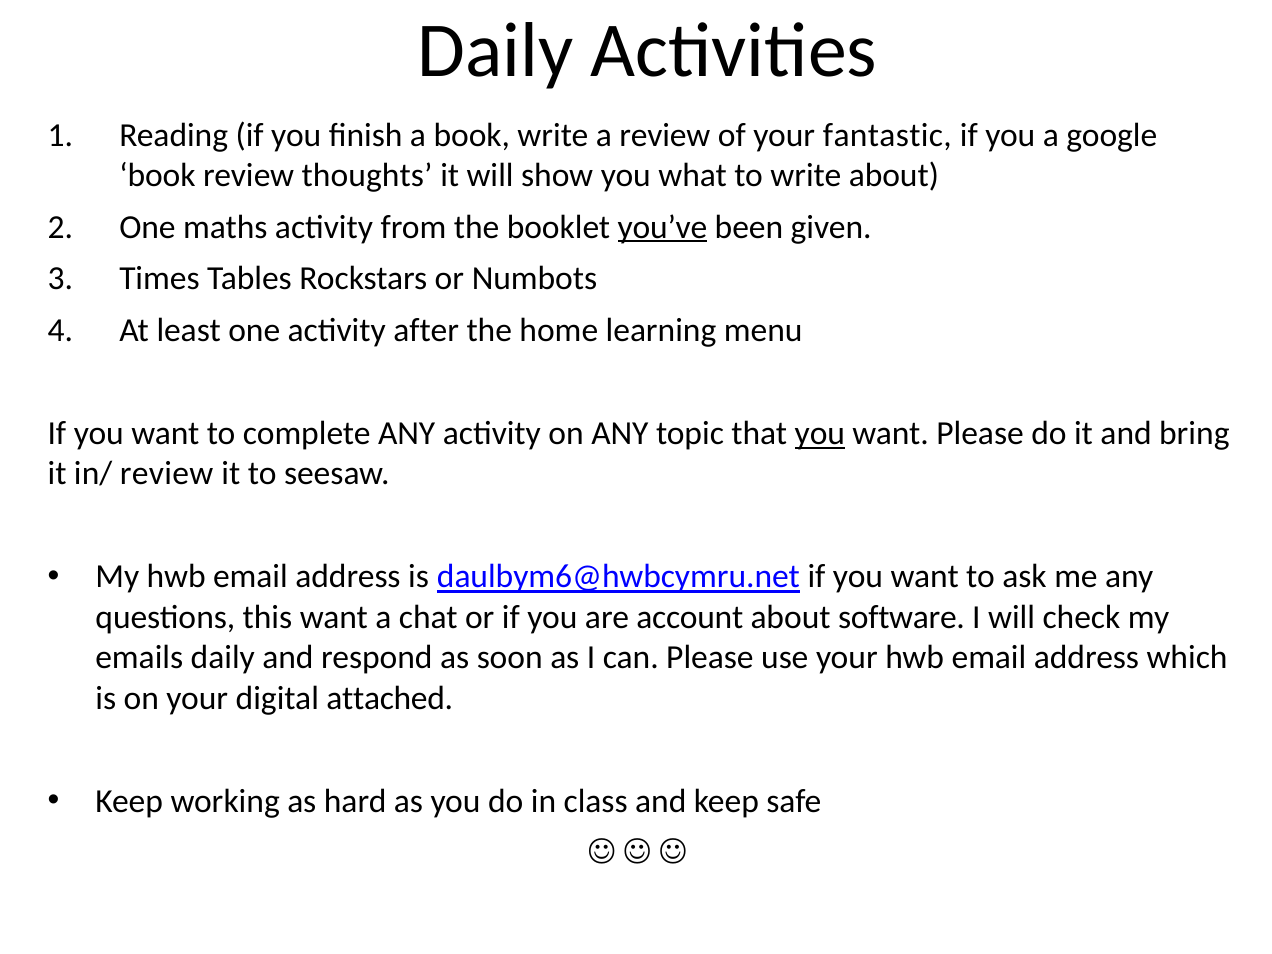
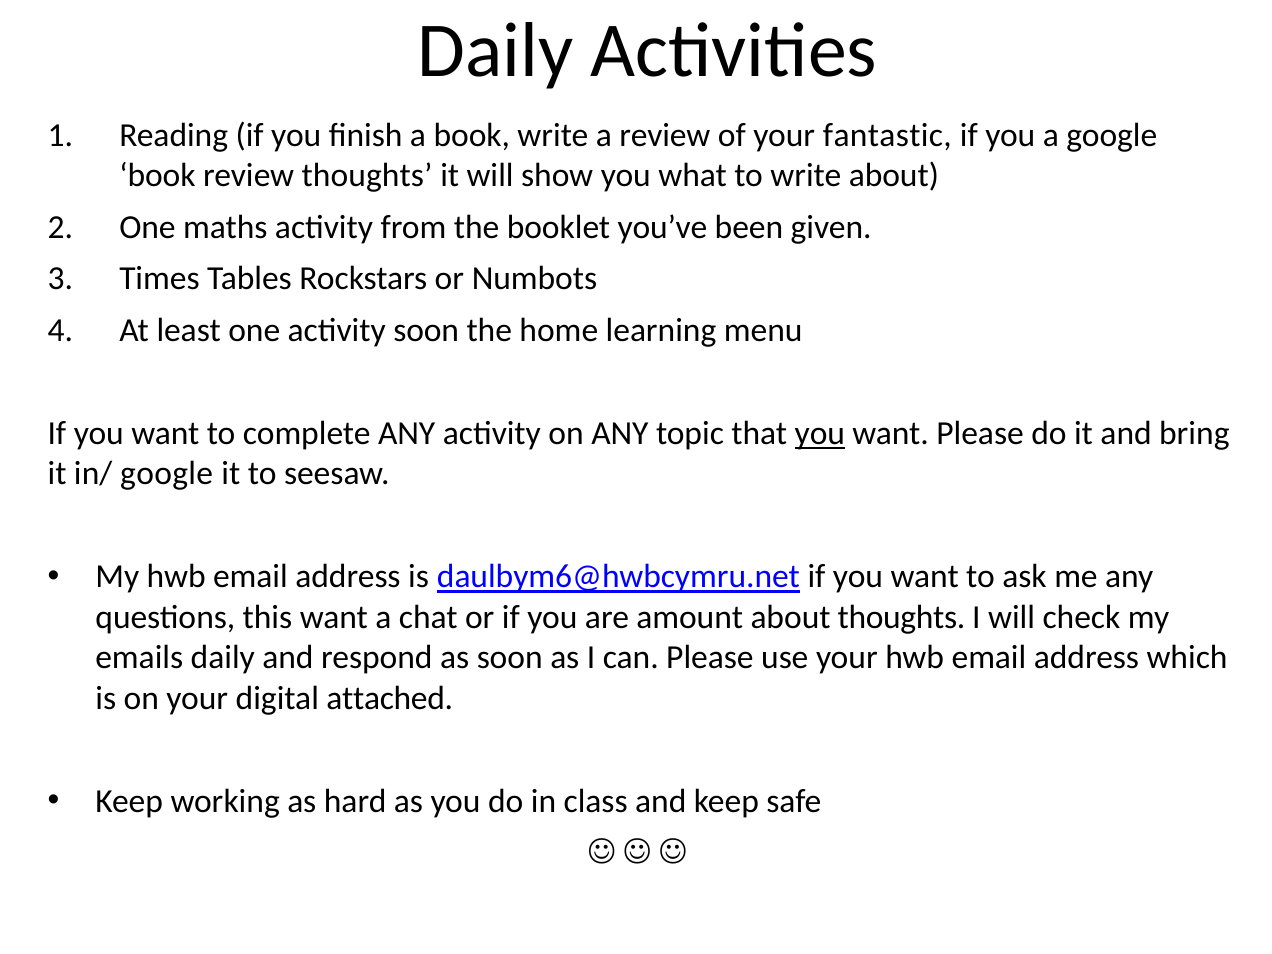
you’ve underline: present -> none
activity after: after -> soon
in/ review: review -> google
account: account -> amount
about software: software -> thoughts
